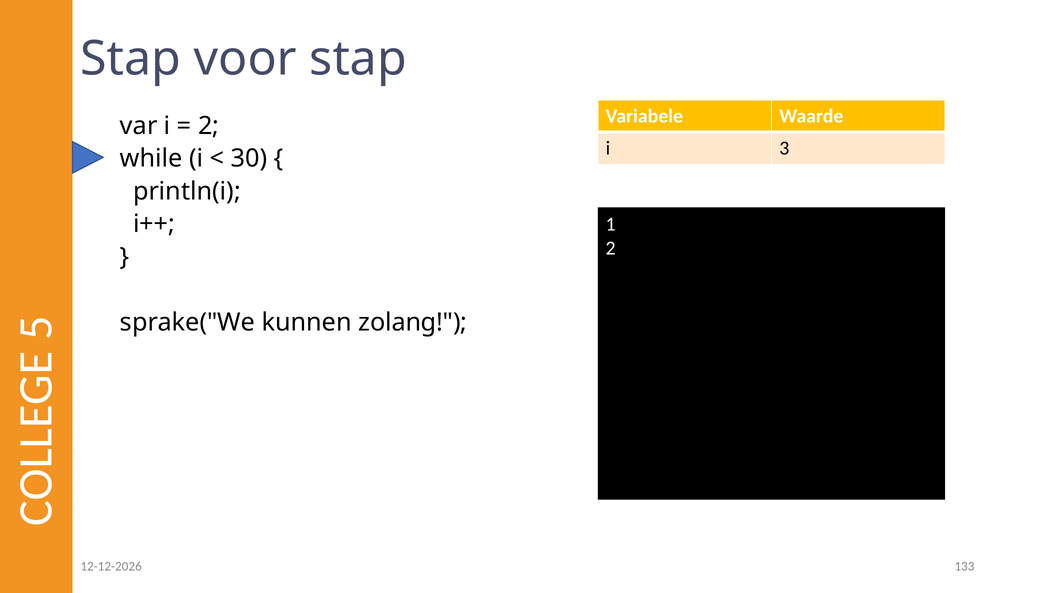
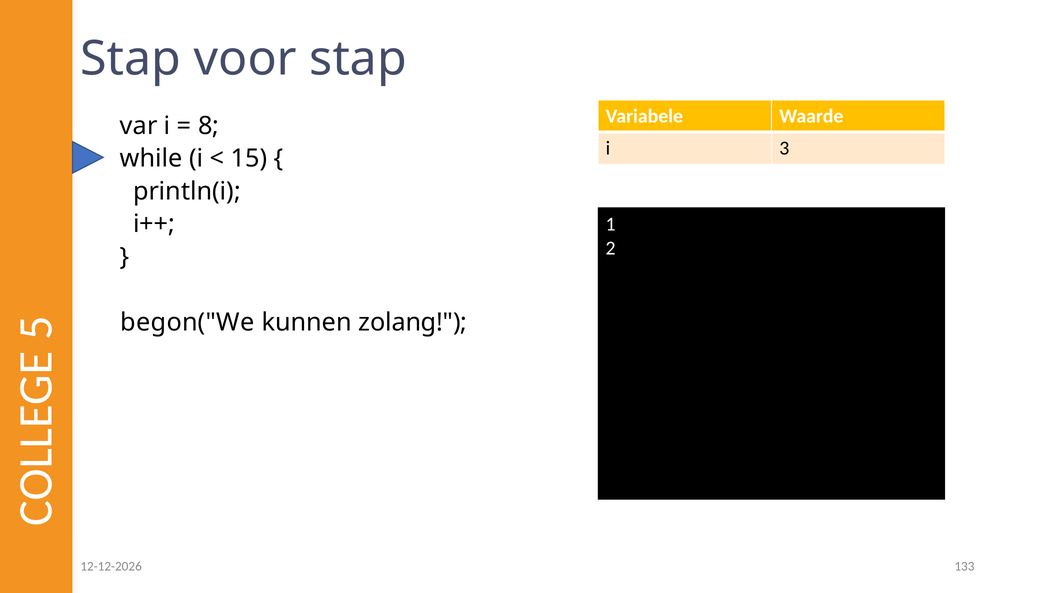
2 at (209, 126): 2 -> 8
30: 30 -> 15
sprake("We: sprake("We -> begon("We
